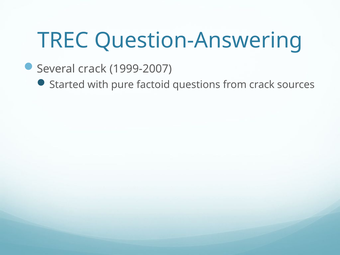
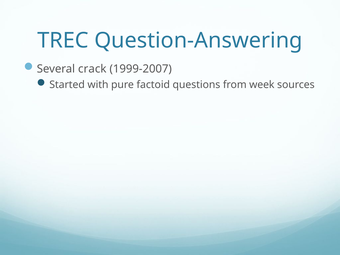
from crack: crack -> week
